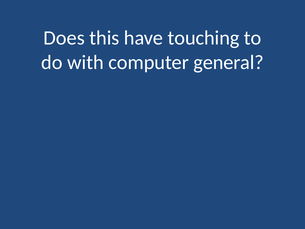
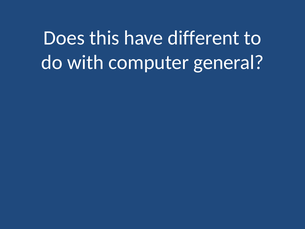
touching: touching -> different
